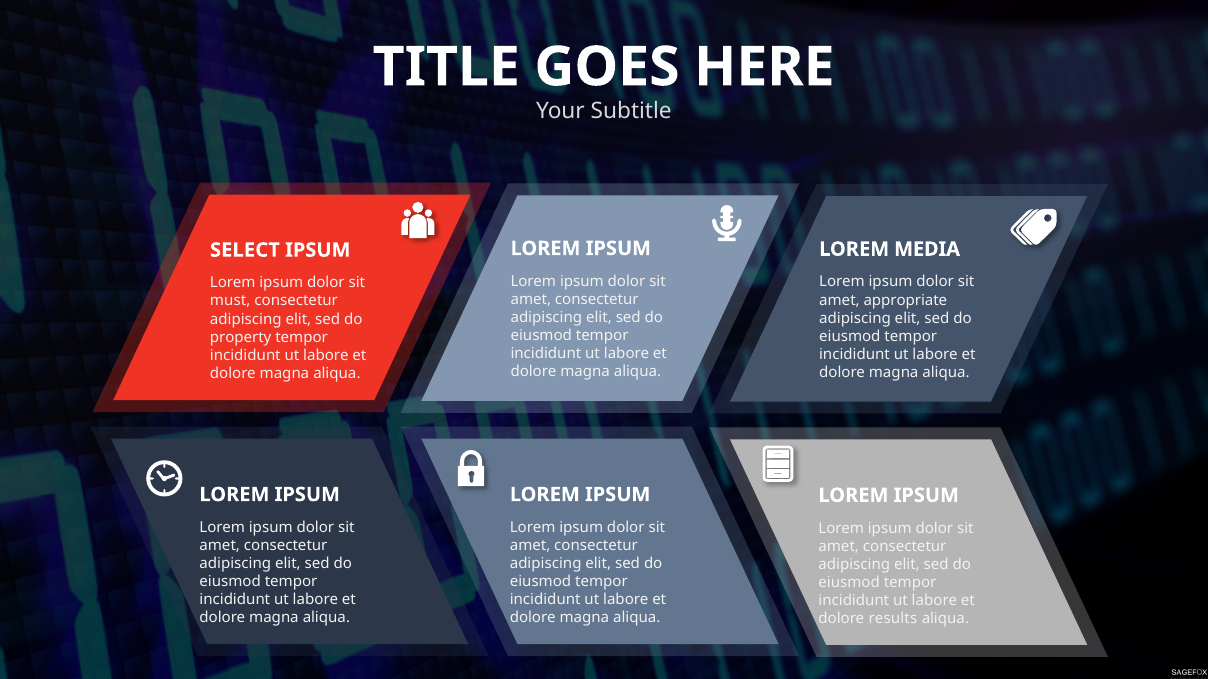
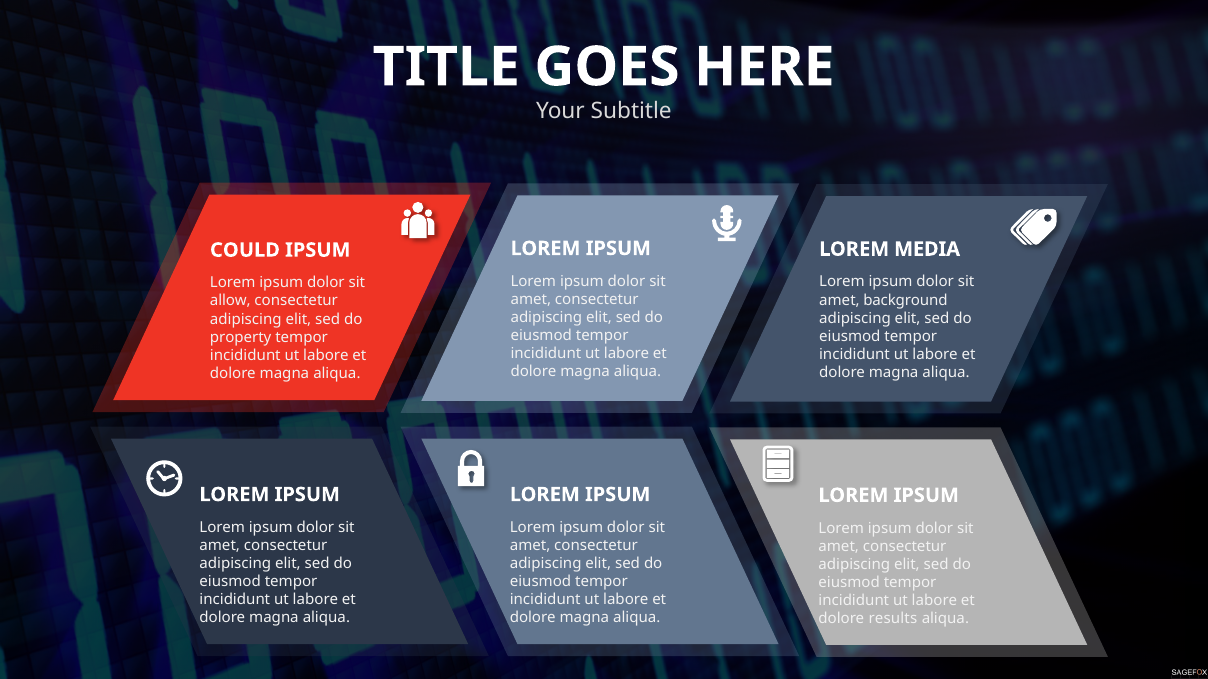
SELECT: SELECT -> COULD
appropriate: appropriate -> background
must: must -> allow
